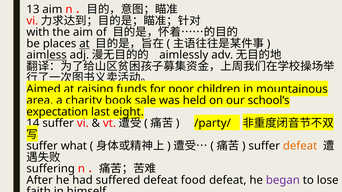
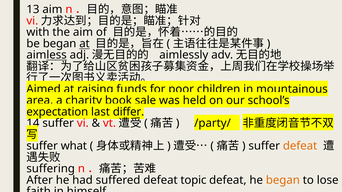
be places: places -> began
eight: eight -> differ
food: food -> topic
began at (283, 180) colour: purple -> orange
